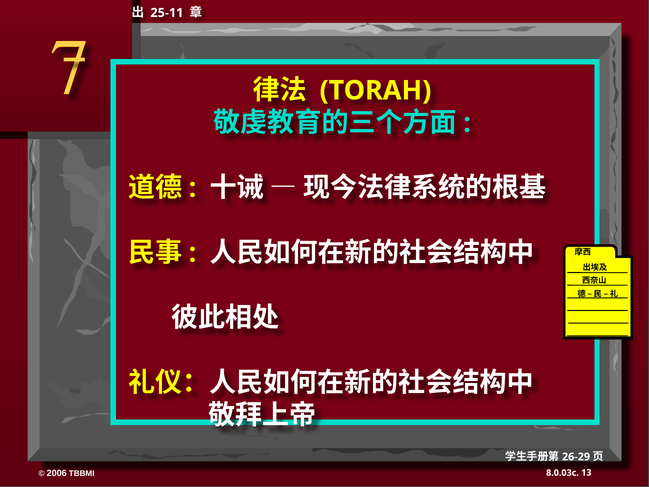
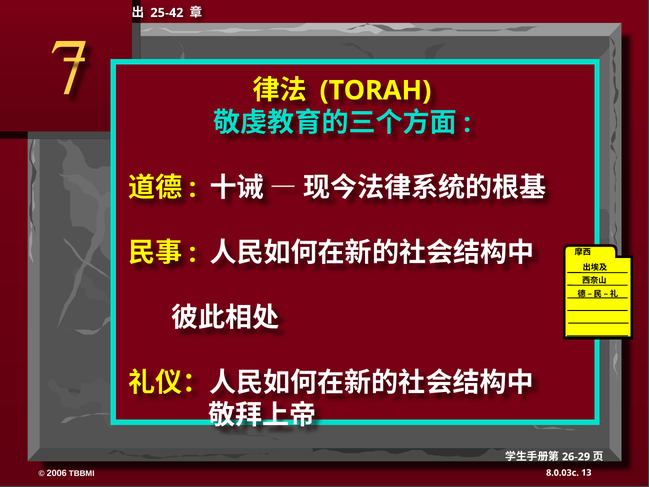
25-11: 25-11 -> 25-42
